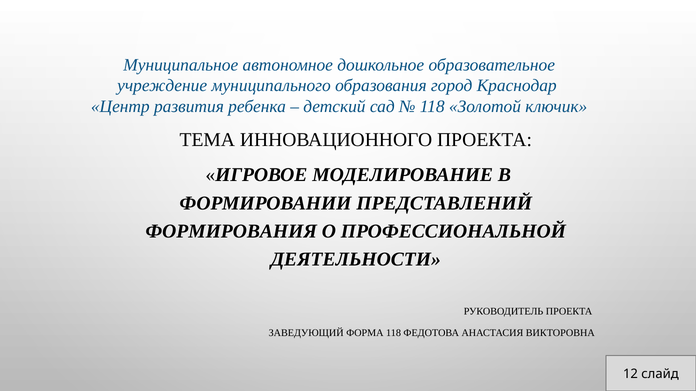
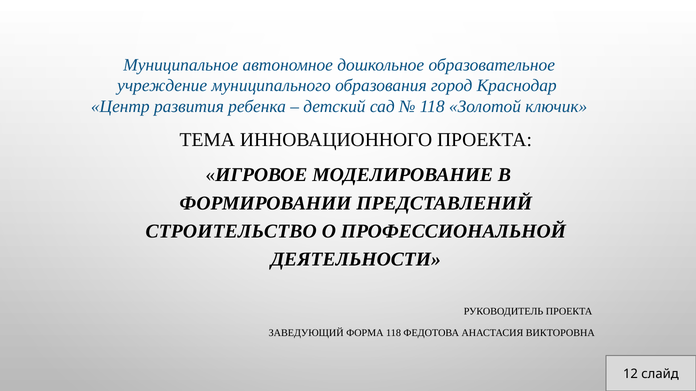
ФОРМИРОВАНИЯ: ФОРМИРОВАНИЯ -> СТРОИТЕЛЬСТВО
